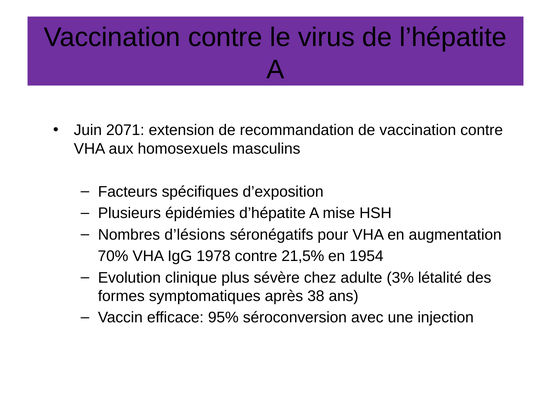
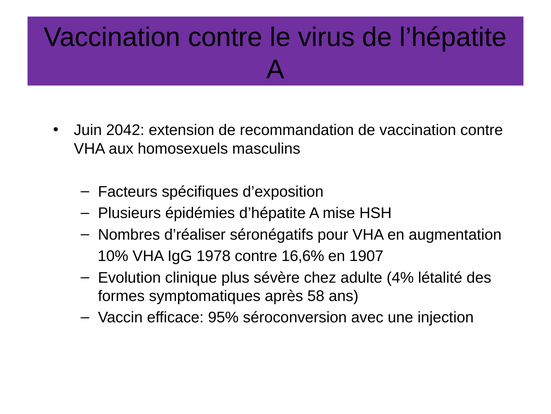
2071: 2071 -> 2042
d’lésions: d’lésions -> d’réaliser
70%: 70% -> 10%
21,5%: 21,5% -> 16,6%
1954: 1954 -> 1907
3%: 3% -> 4%
38: 38 -> 58
